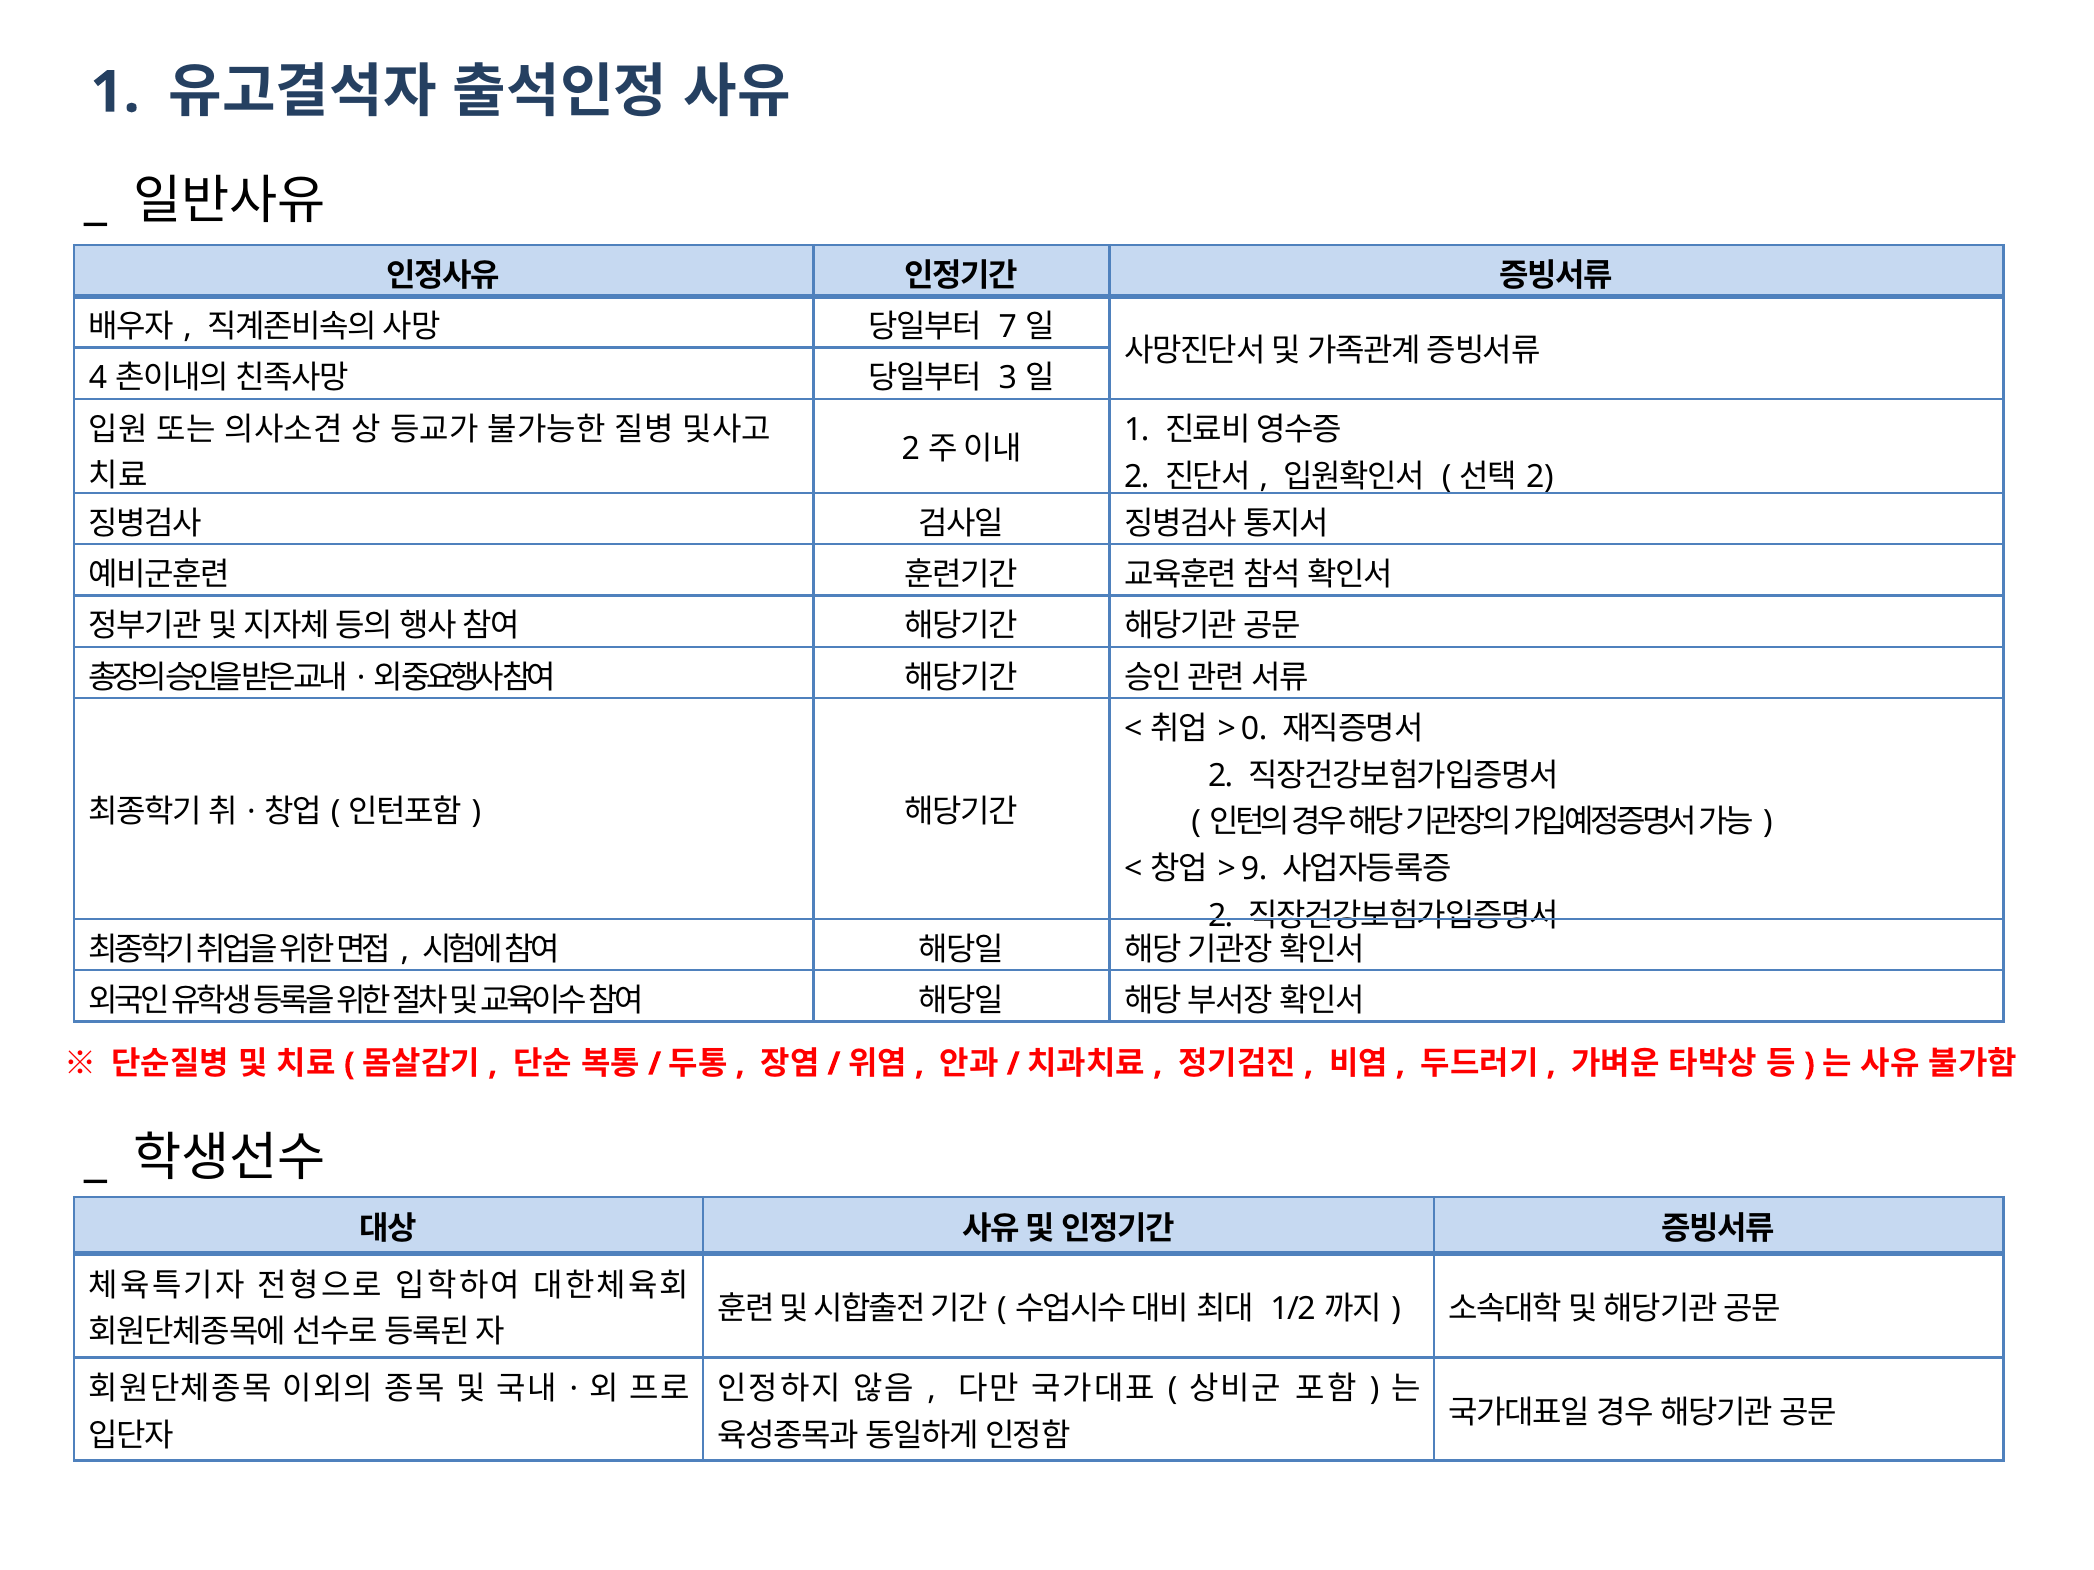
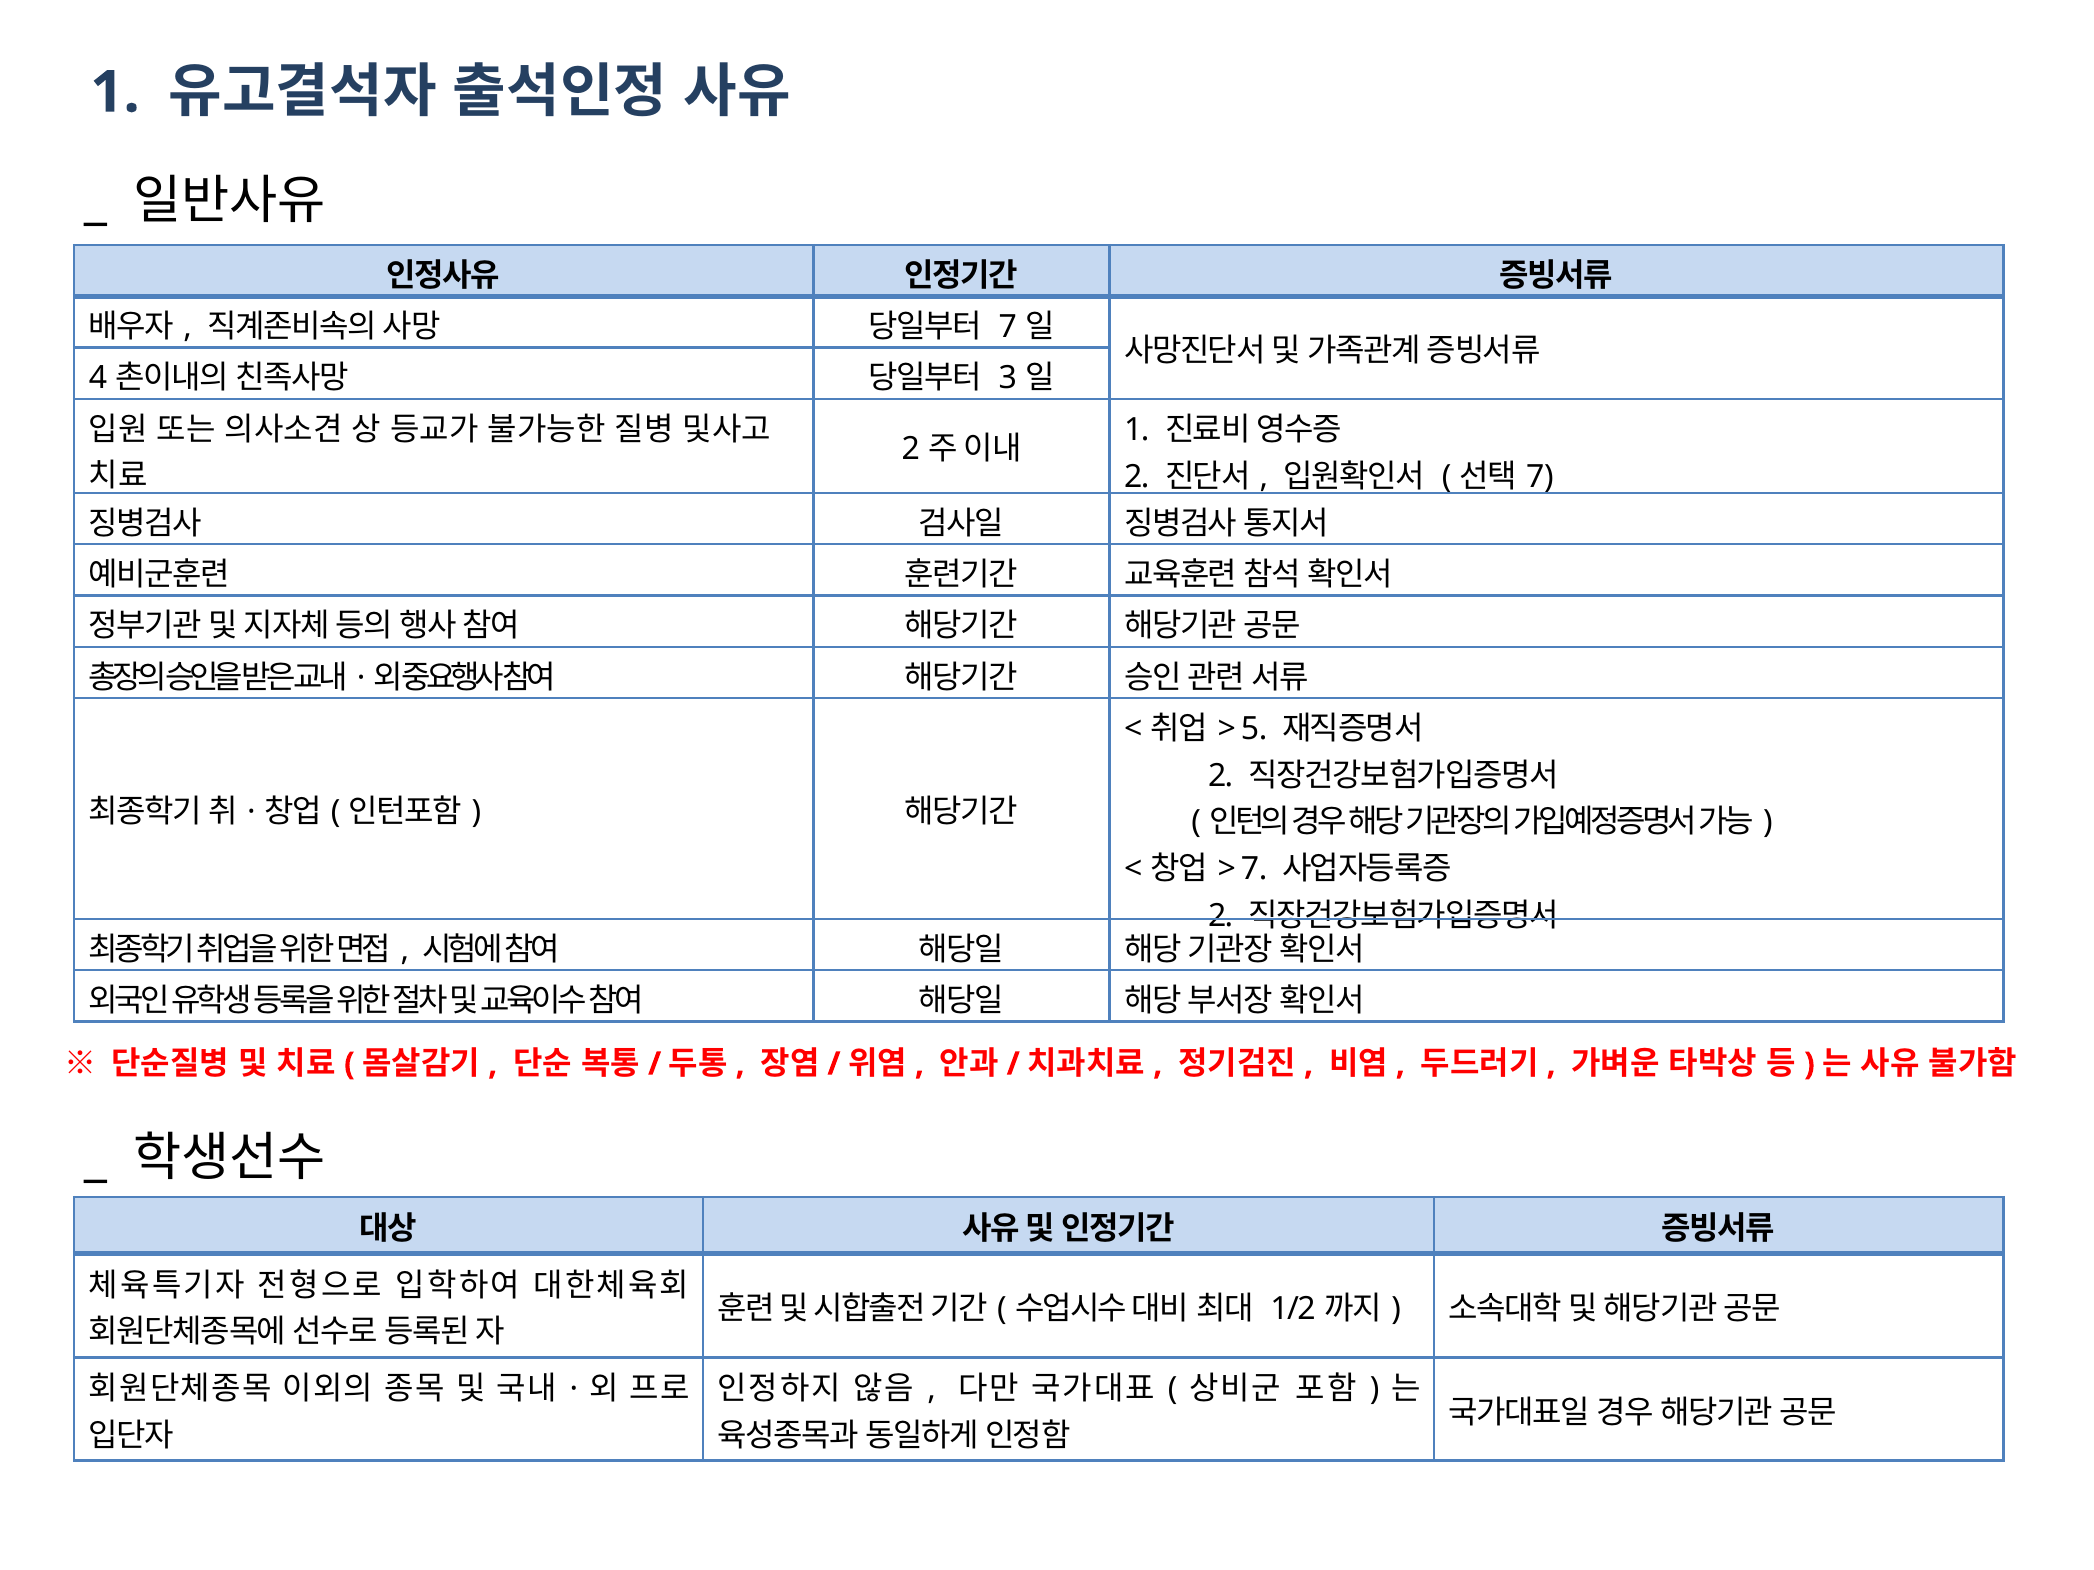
2 at (1540, 477): 2 -> 7
0: 0 -> 5
9 at (1254, 869): 9 -> 7
